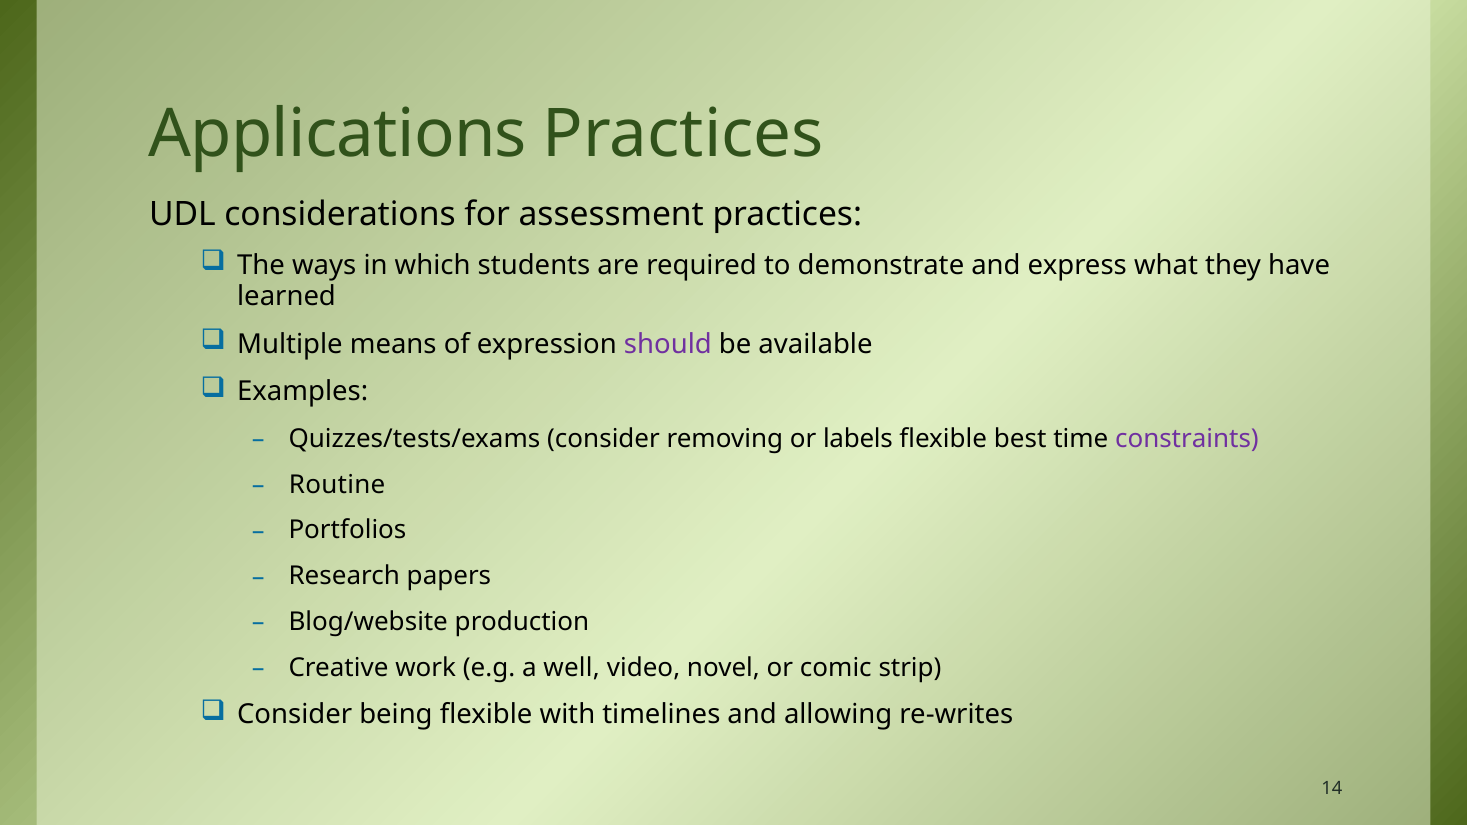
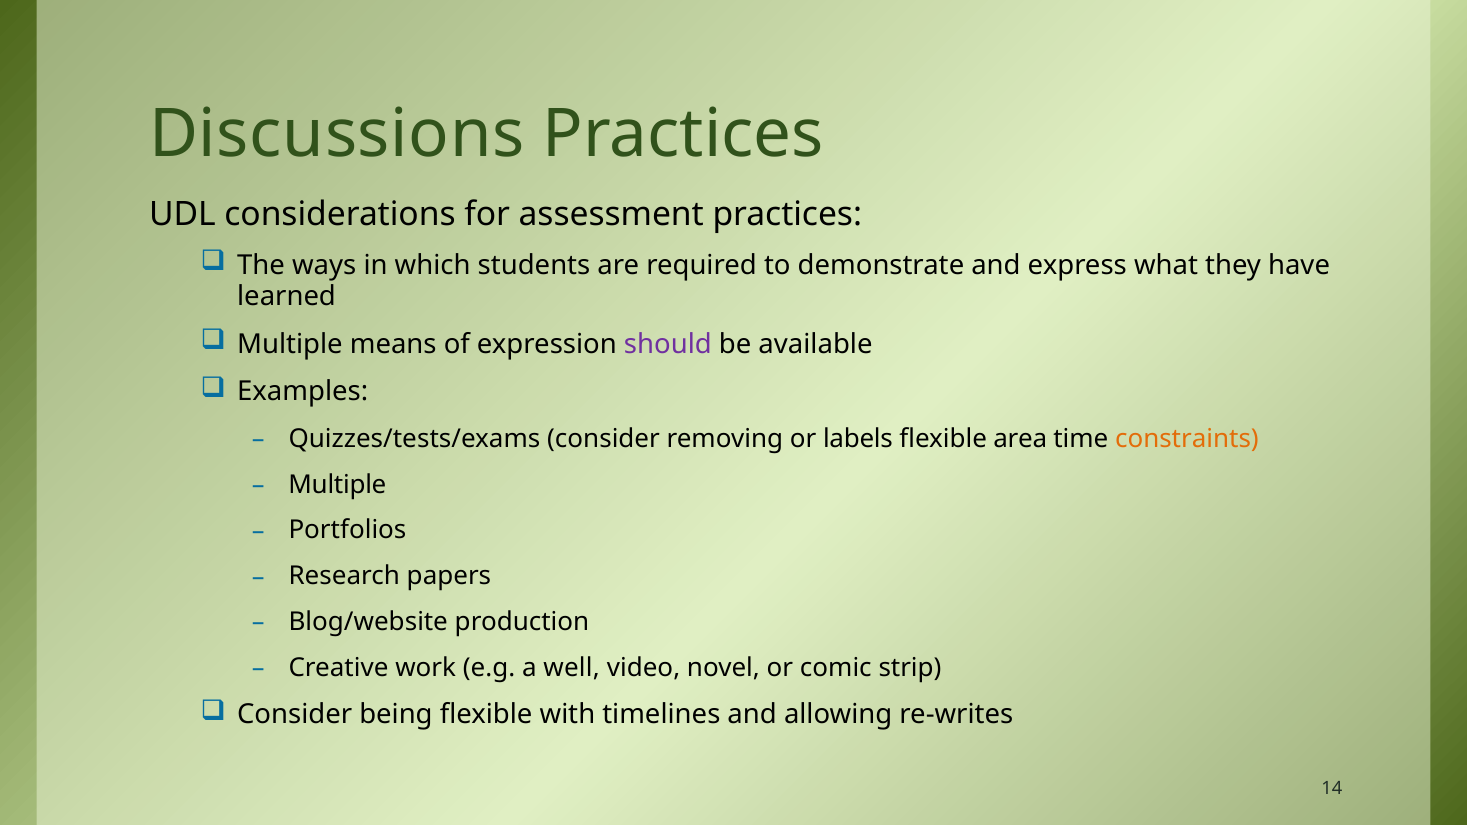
Applications: Applications -> Discussions
best: best -> area
constraints colour: purple -> orange
Routine at (337, 485): Routine -> Multiple
